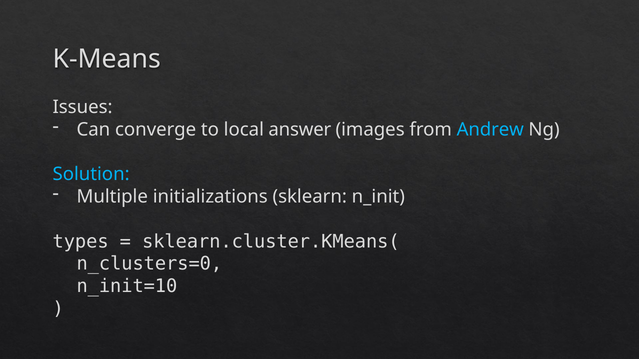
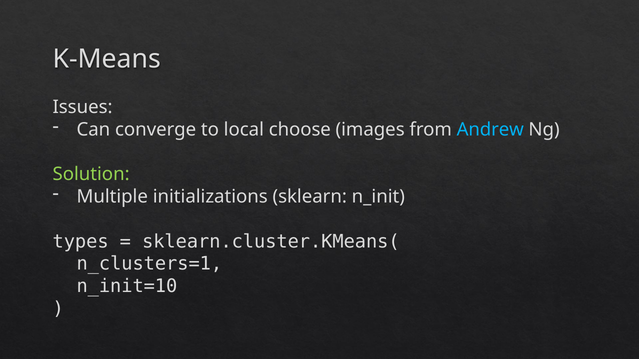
answer: answer -> choose
Solution colour: light blue -> light green
n_clusters=0: n_clusters=0 -> n_clusters=1
